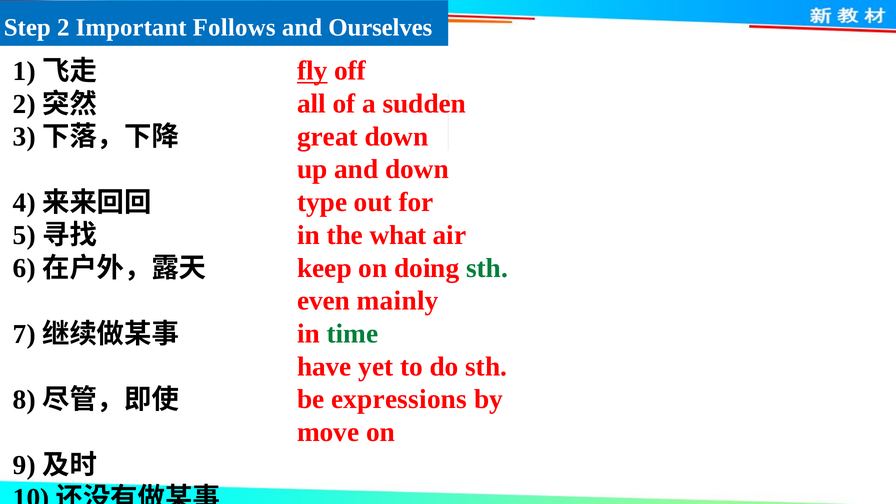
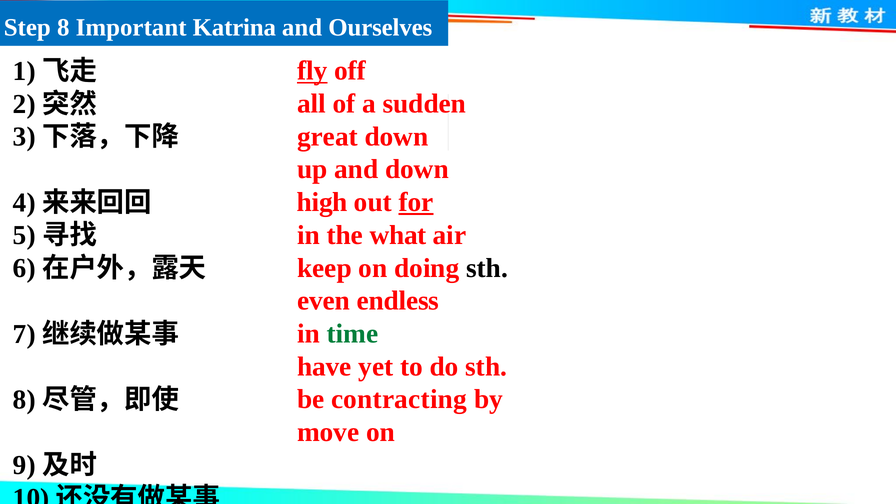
2: 2 -> 8
Follows: Follows -> Katrina
type: type -> high
for underline: none -> present
sth at (487, 268) colour: green -> black
mainly: mainly -> endless
expressions: expressions -> contracting
